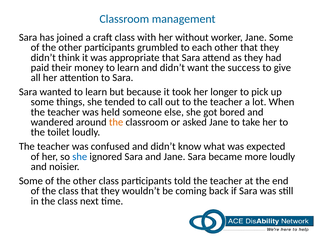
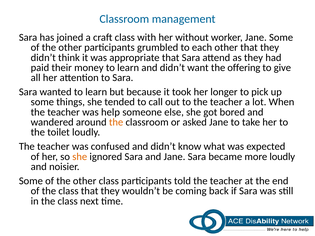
success: success -> offering
held: held -> help
she at (80, 157) colour: blue -> orange
